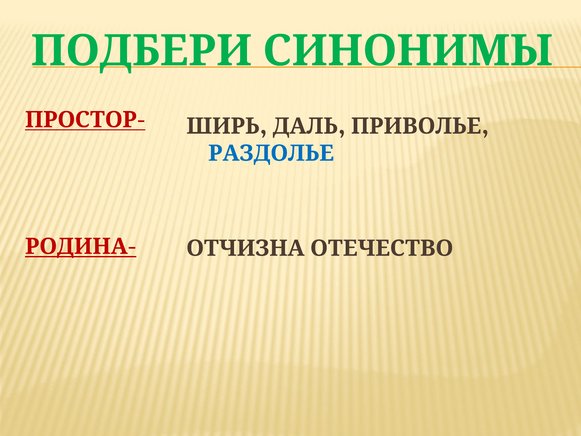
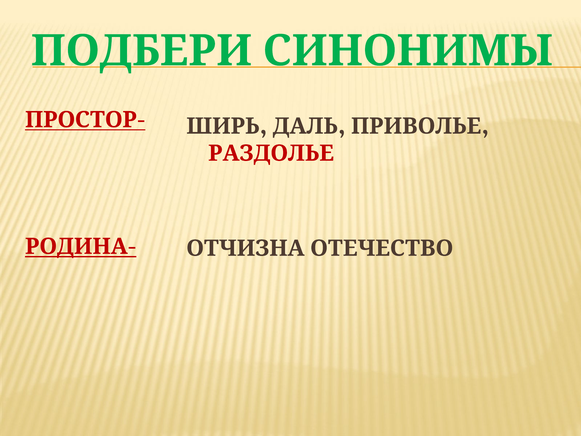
РАЗДОЛЬЕ colour: blue -> red
